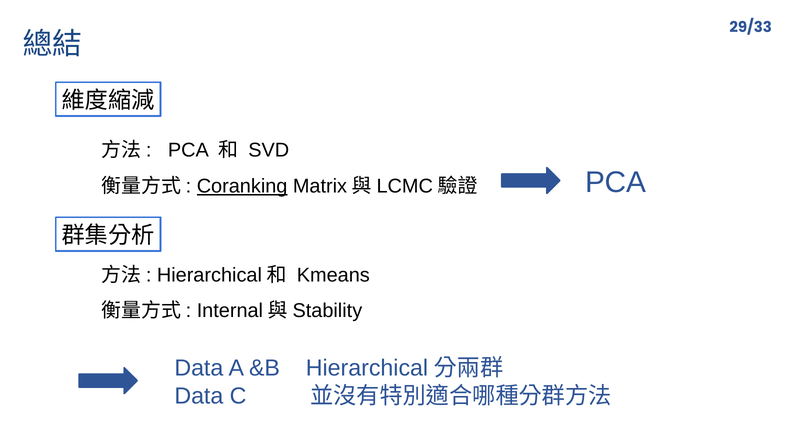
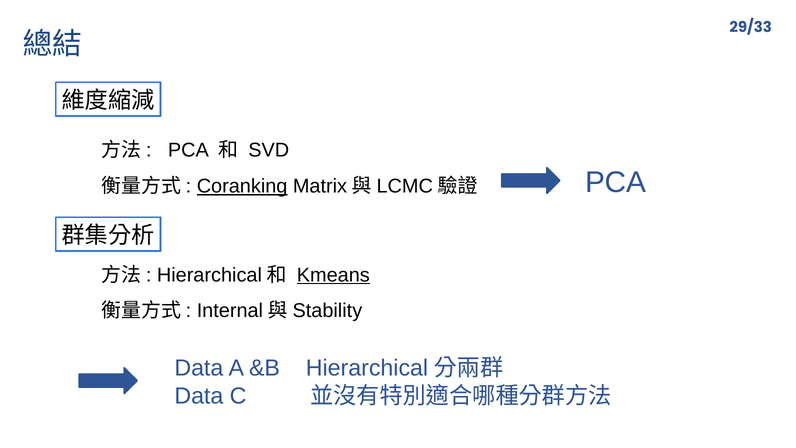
Kmeans underline: none -> present
